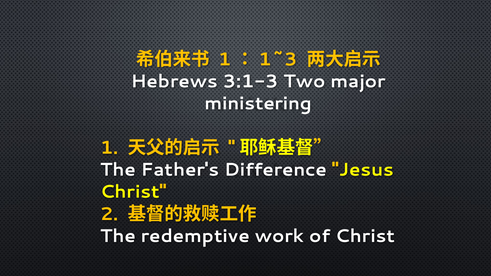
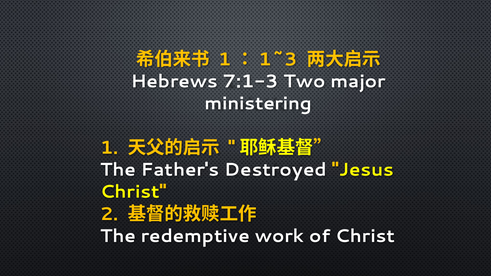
3:1-3: 3:1-3 -> 7:1-3
Difference: Difference -> Destroyed
